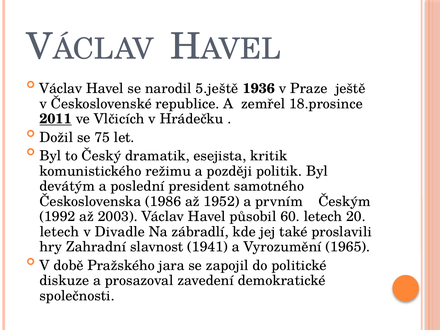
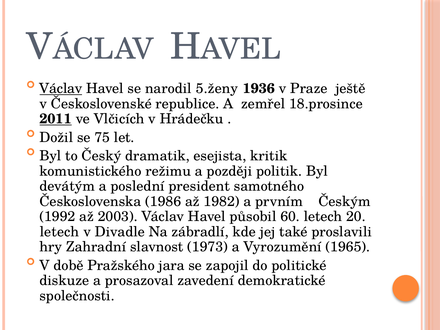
Václav at (61, 89) underline: none -> present
5.ještě: 5.ještě -> 5.ženy
1952: 1952 -> 1982
1941: 1941 -> 1973
